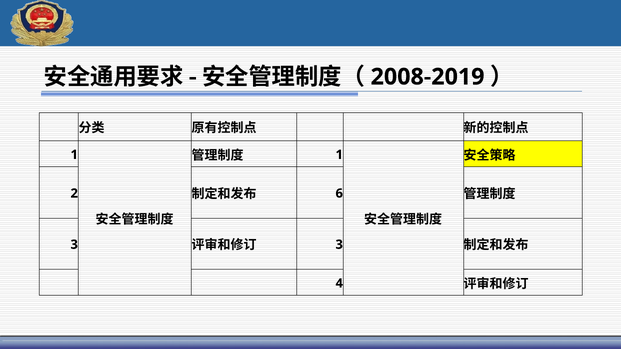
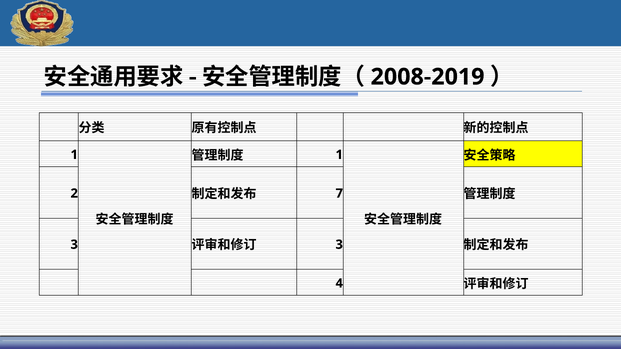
6: 6 -> 7
